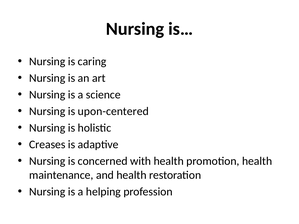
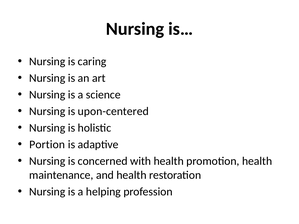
Creases: Creases -> Portion
